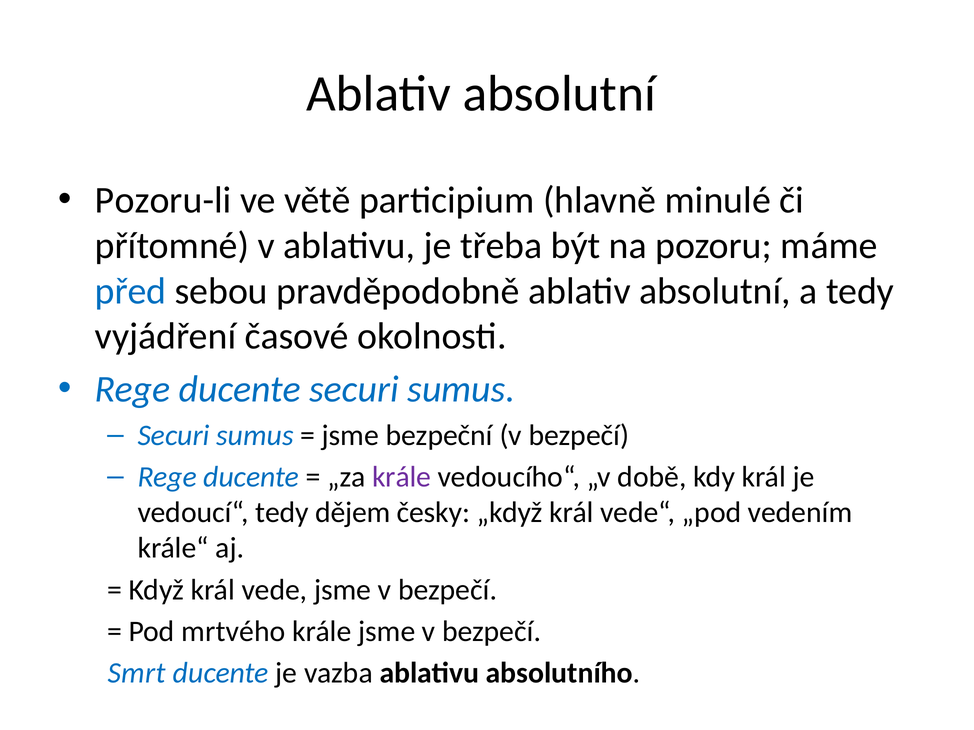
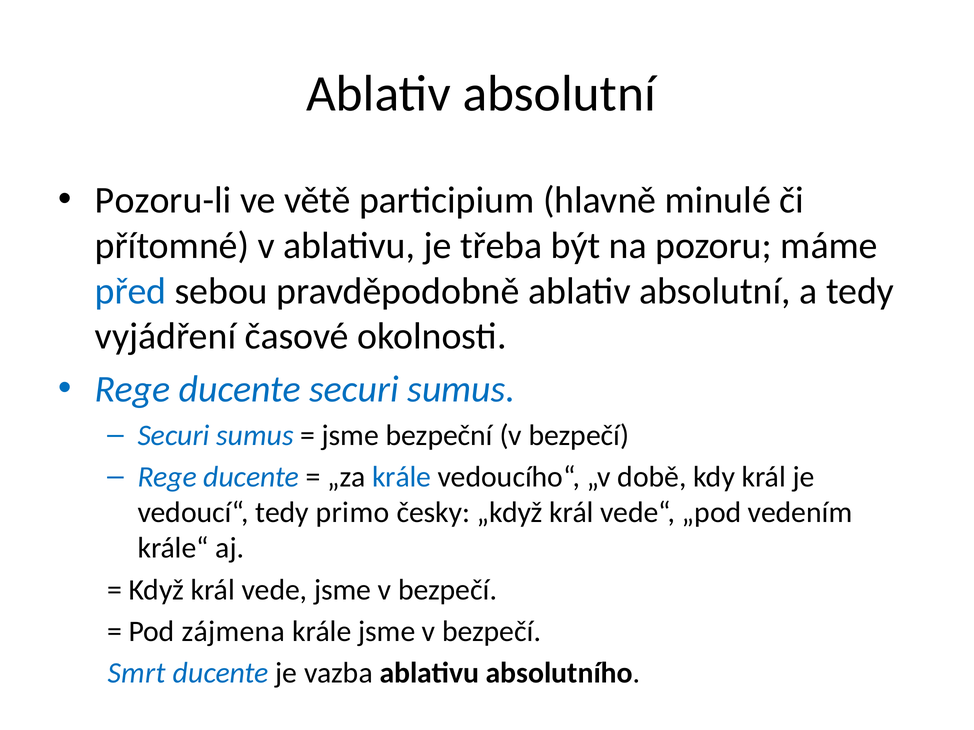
krále at (402, 477) colour: purple -> blue
dějem: dějem -> primo
mrtvého: mrtvého -> zájmena
